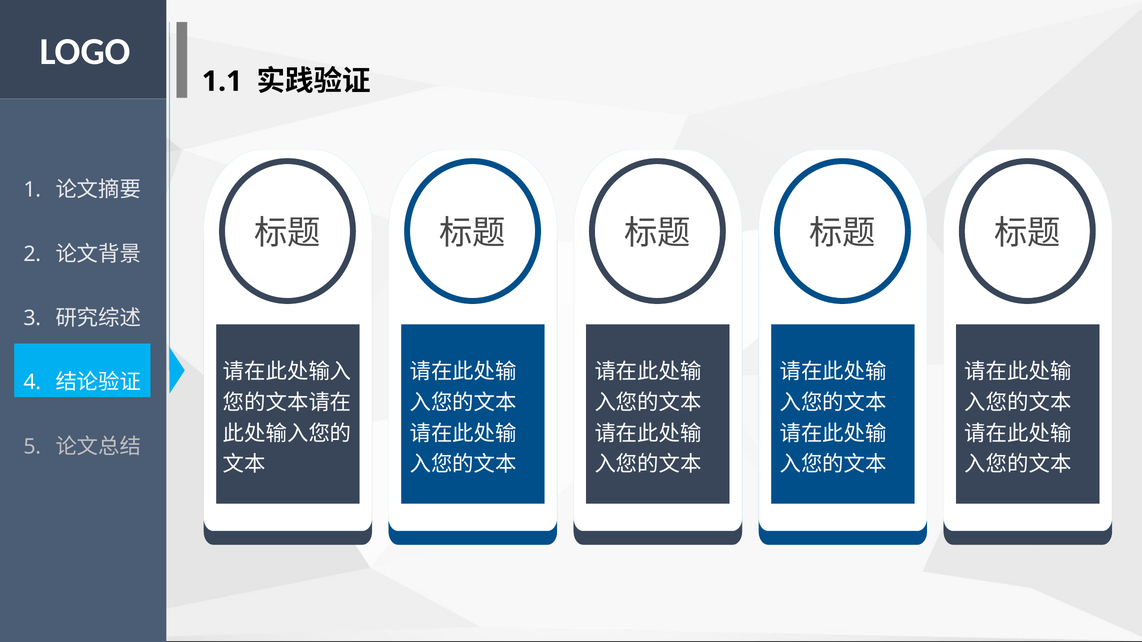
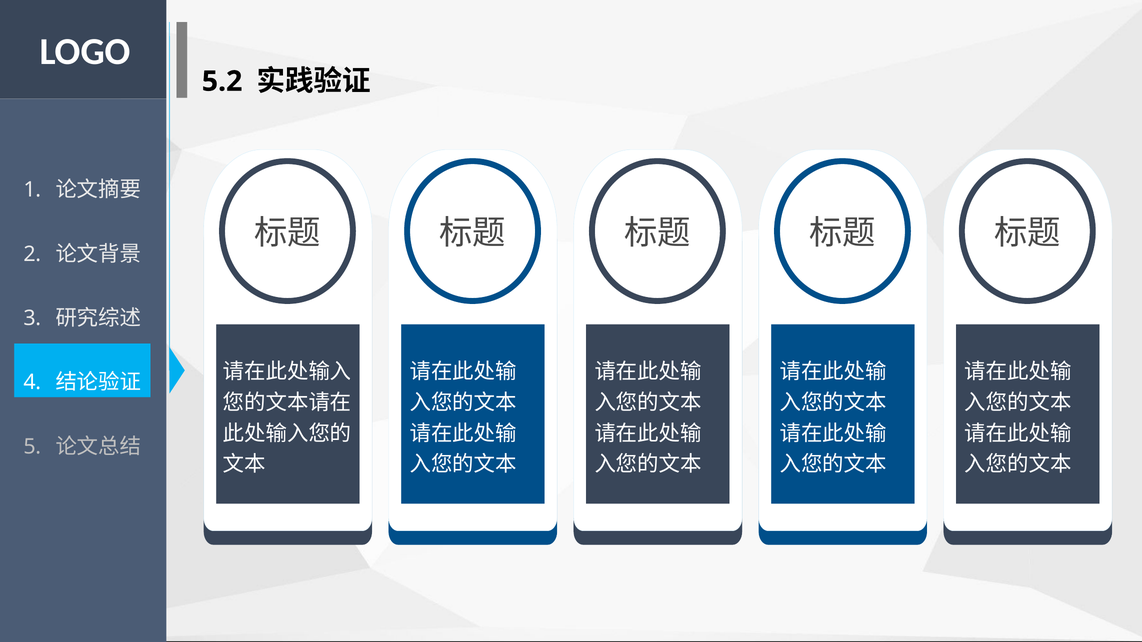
1.1: 1.1 -> 5.2
